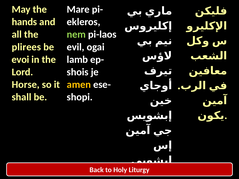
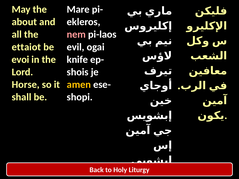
hands: hands -> about
nem colour: light green -> pink
plirees: plirees -> ettaiot
lamb: lamb -> knife
